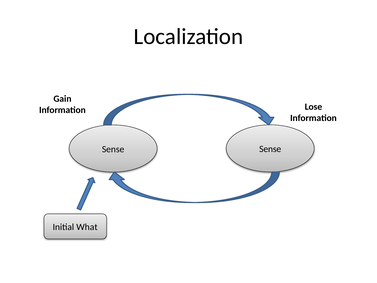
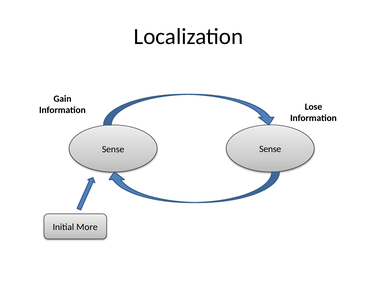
What: What -> More
